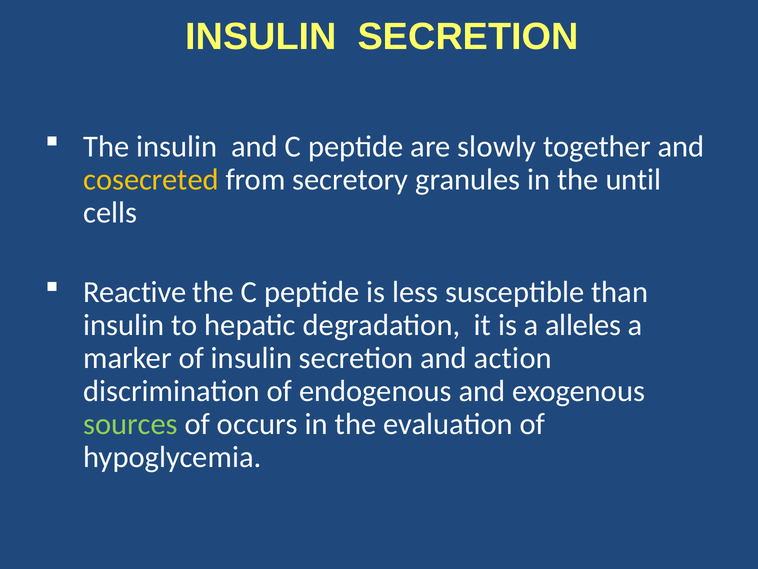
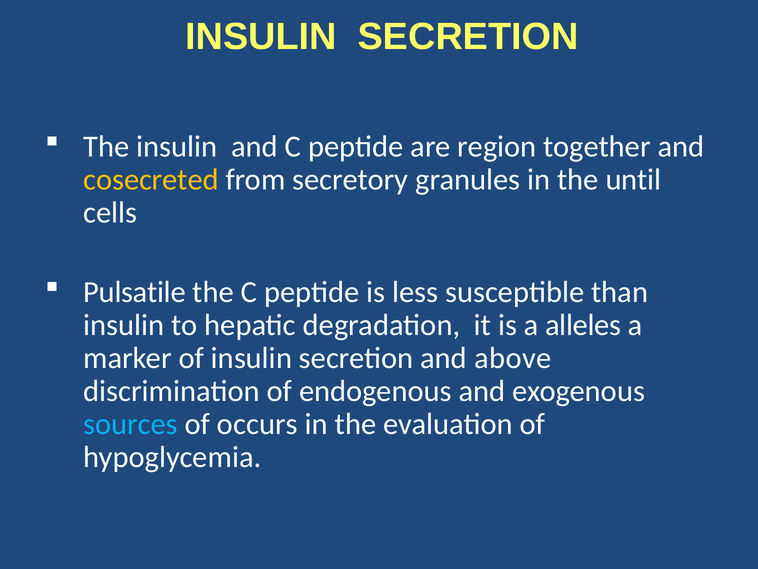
slowly: slowly -> region
Reactive: Reactive -> Pulsatile
action: action -> above
sources colour: light green -> light blue
